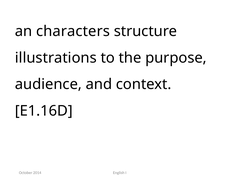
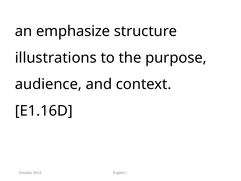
characters: characters -> emphasize
